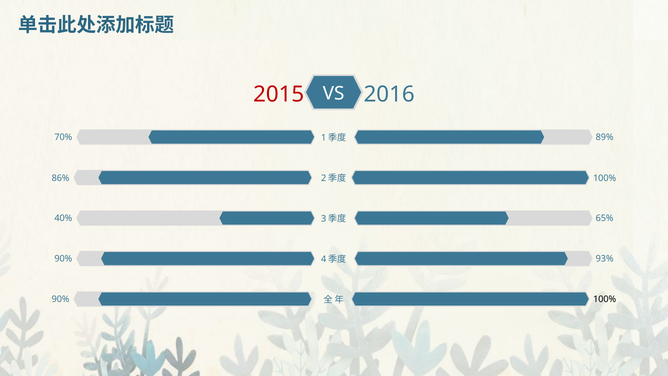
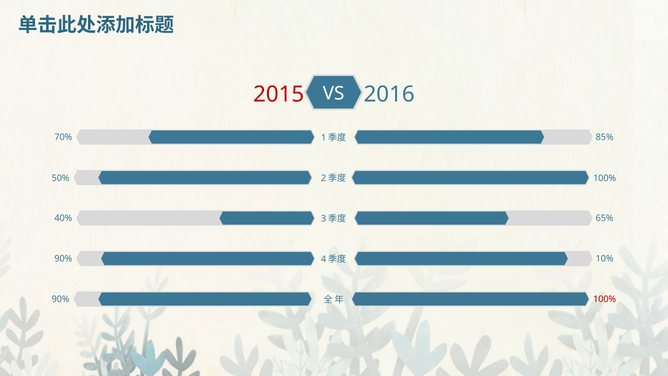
89%: 89% -> 85%
86%: 86% -> 50%
93%: 93% -> 10%
100% at (605, 299) colour: black -> red
